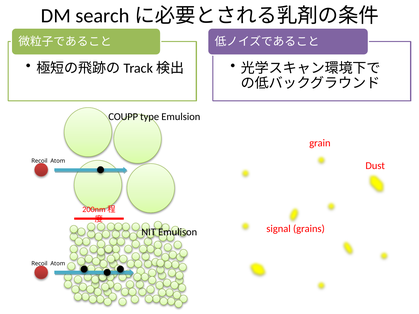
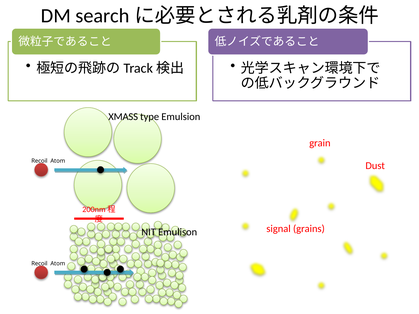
COUPP: COUPP -> XMASS
